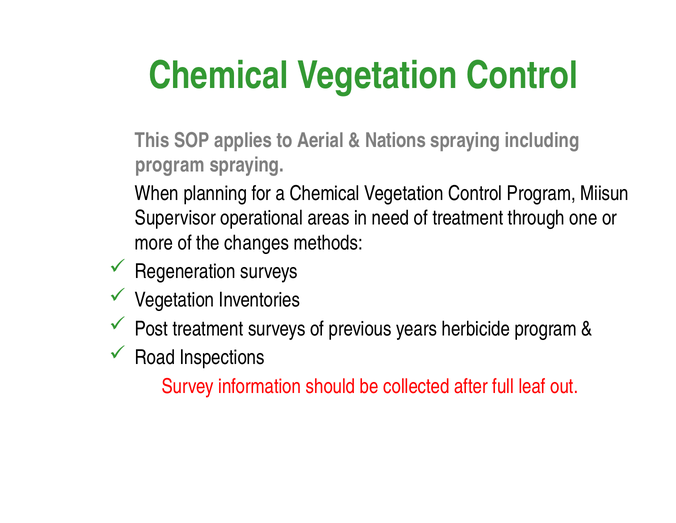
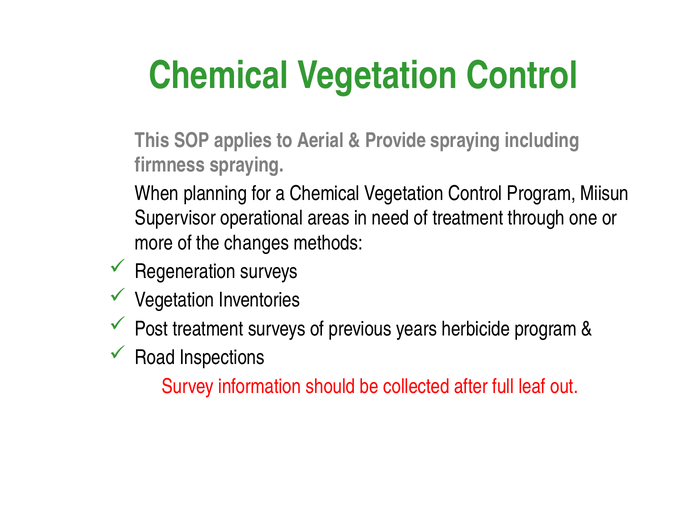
Nations: Nations -> Provide
program at (170, 165): program -> firmness
